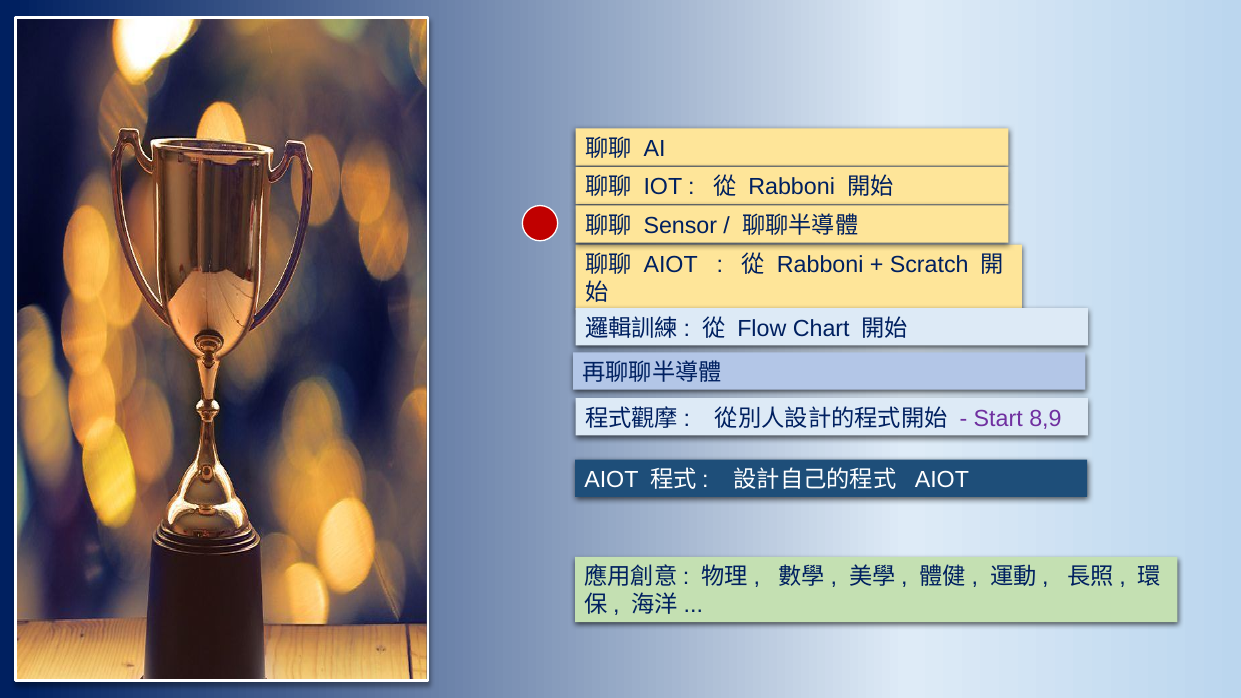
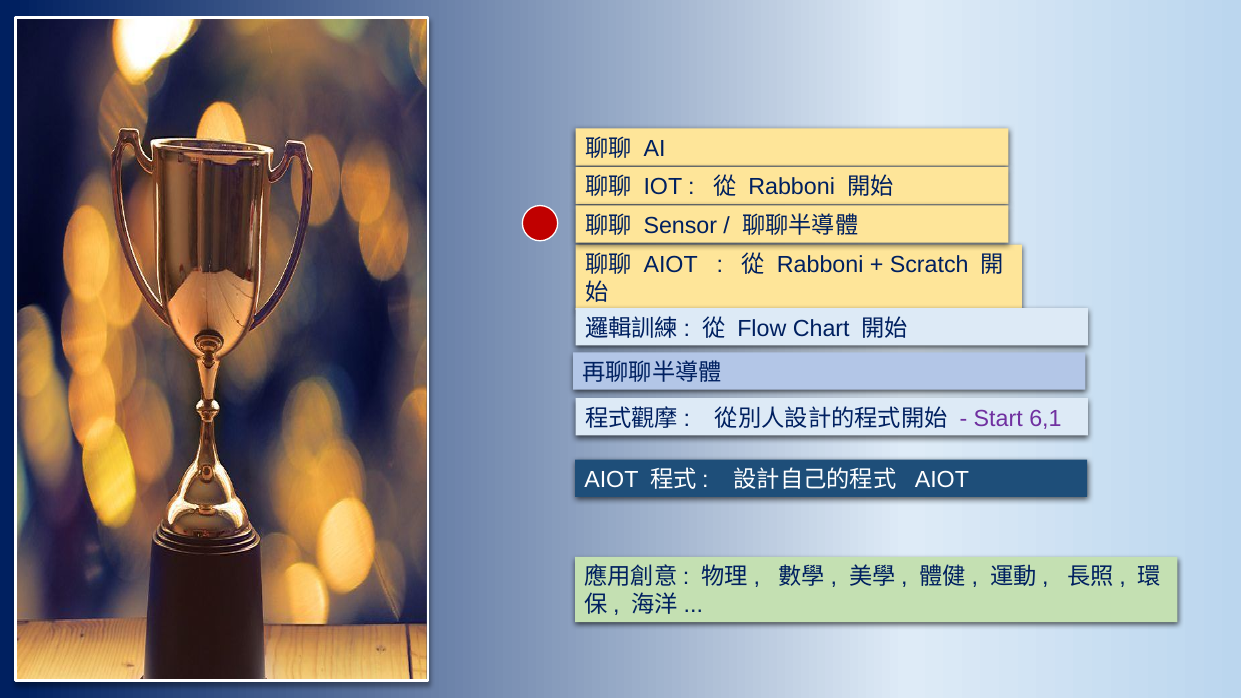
8,9: 8,9 -> 6,1
